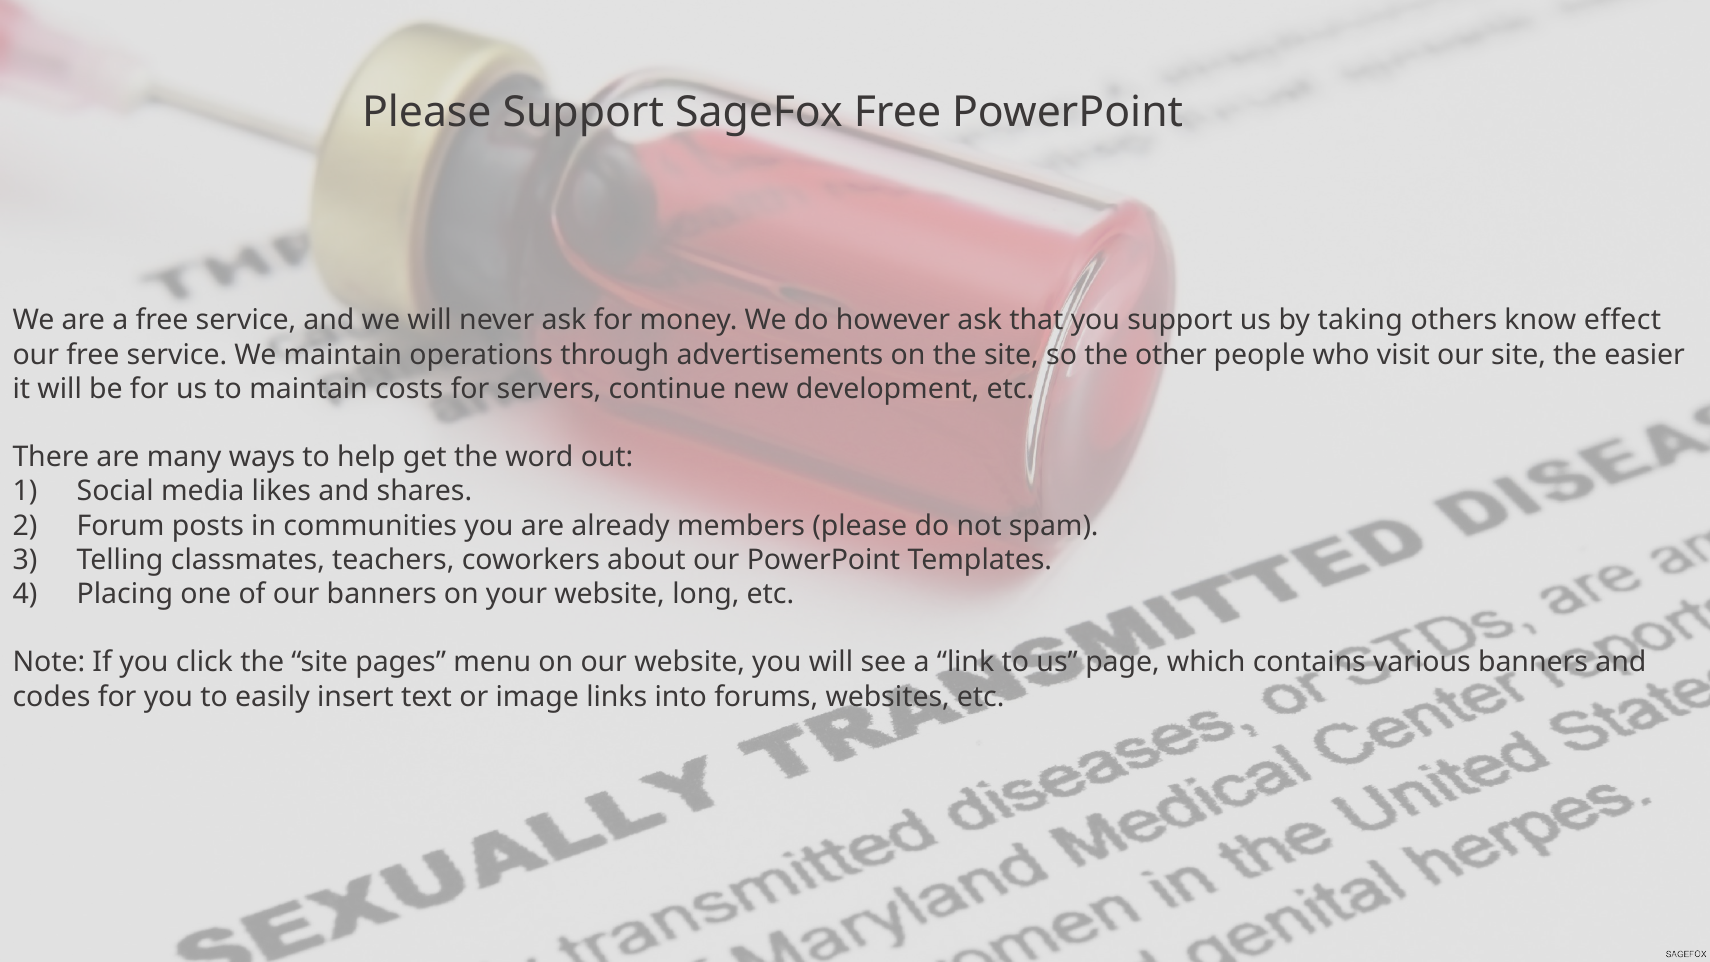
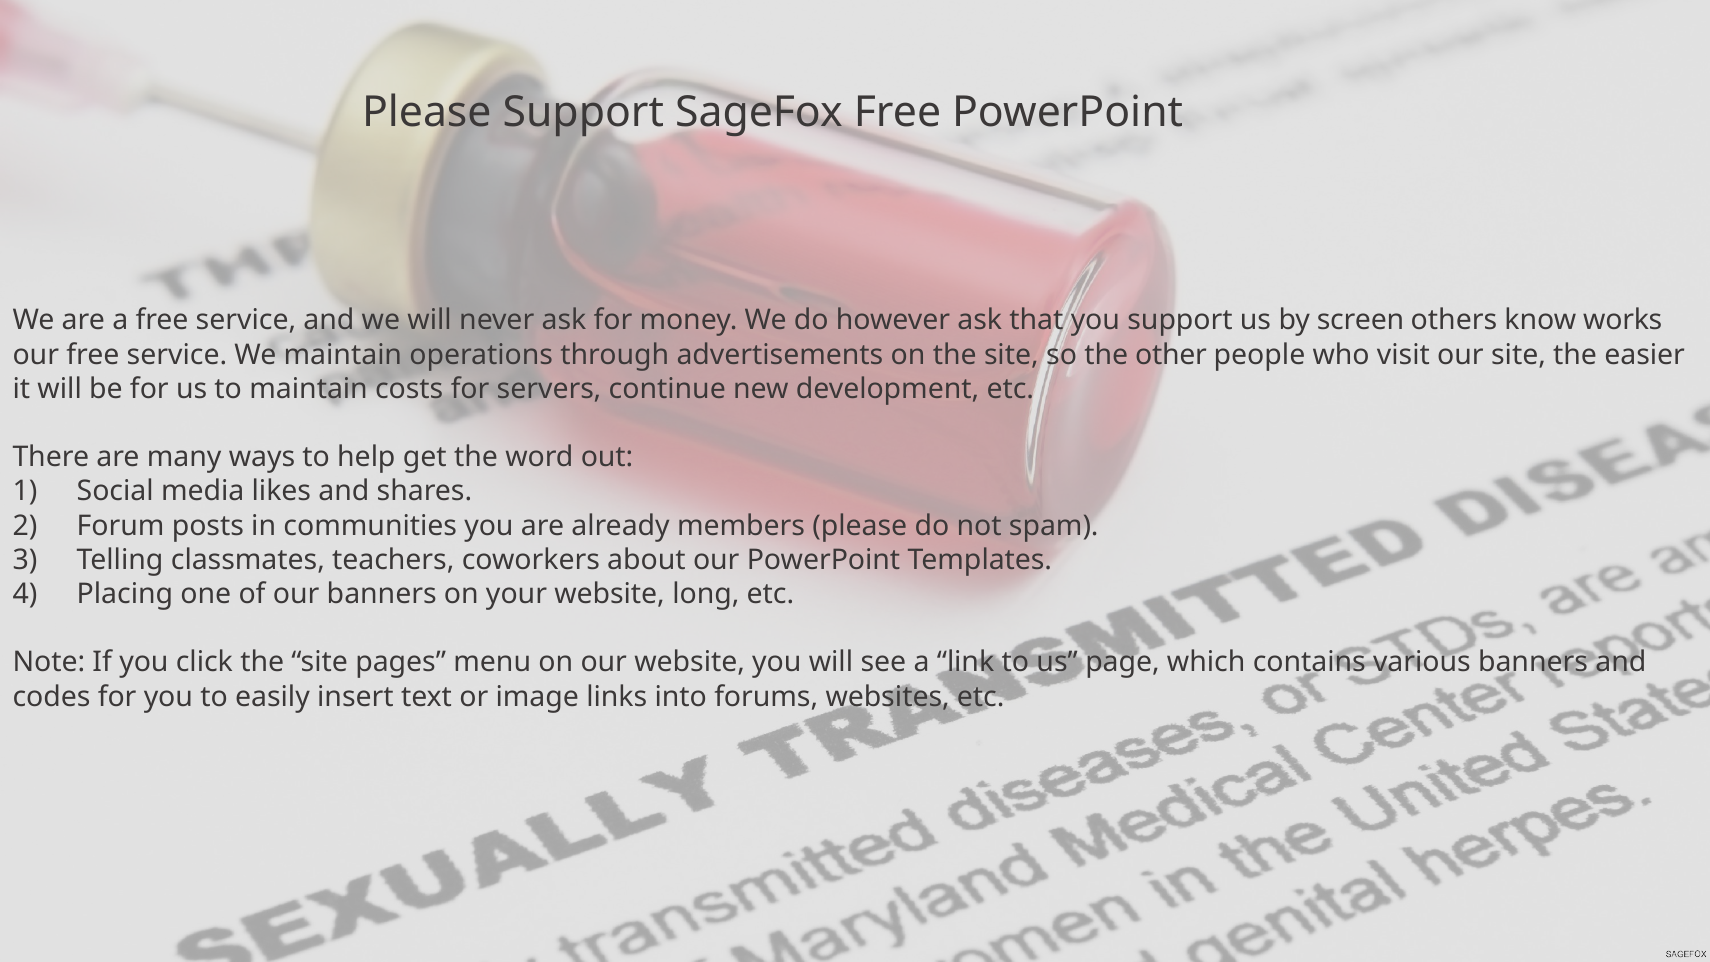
taking: taking -> screen
effect: effect -> works
